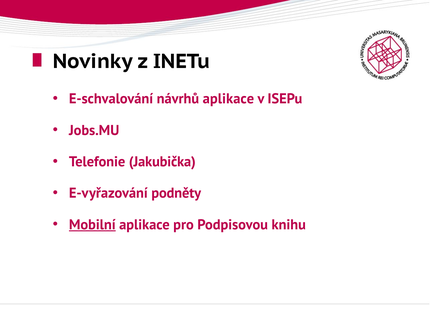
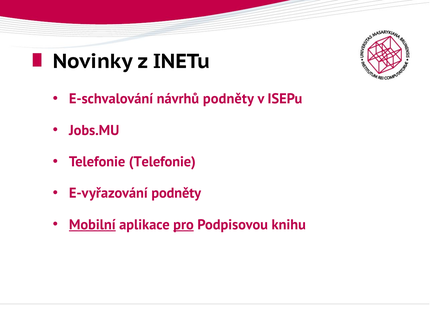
návrhů aplikace: aplikace -> podněty
Telefonie Jakubička: Jakubička -> Telefonie
pro underline: none -> present
